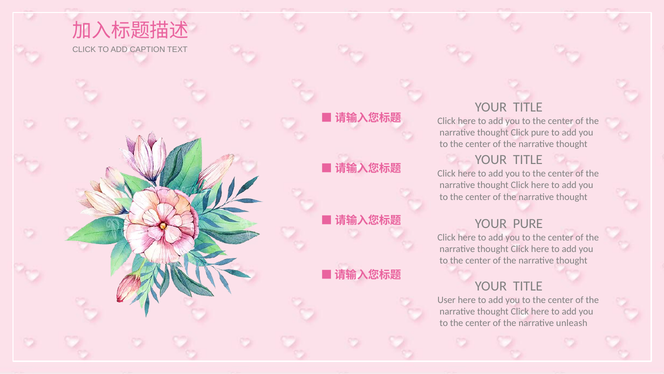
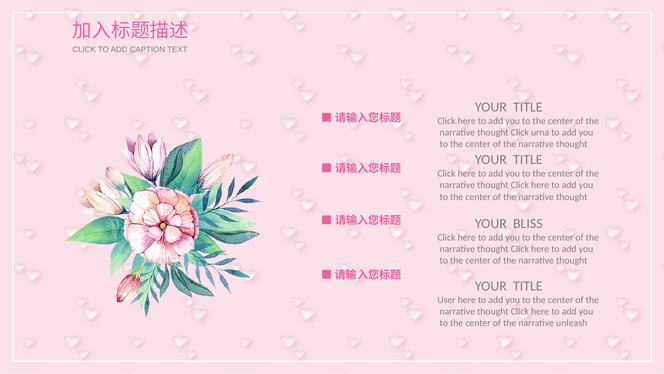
Click pure: pure -> urna
YOUR PURE: PURE -> BLISS
